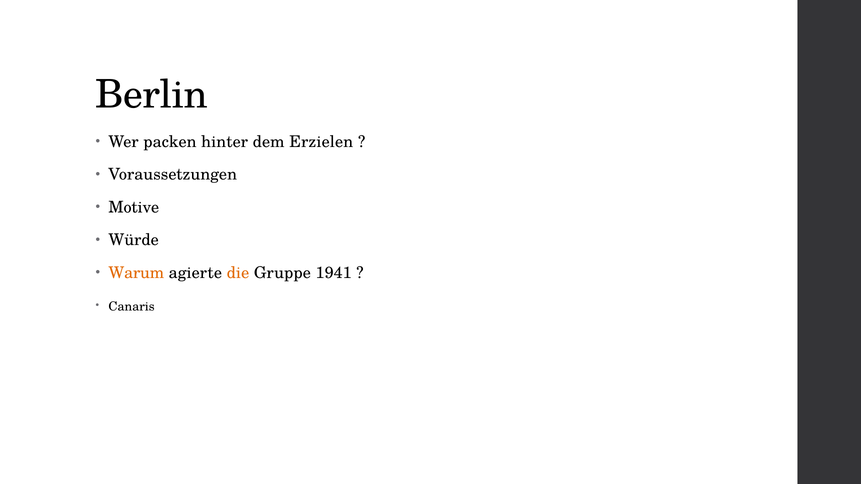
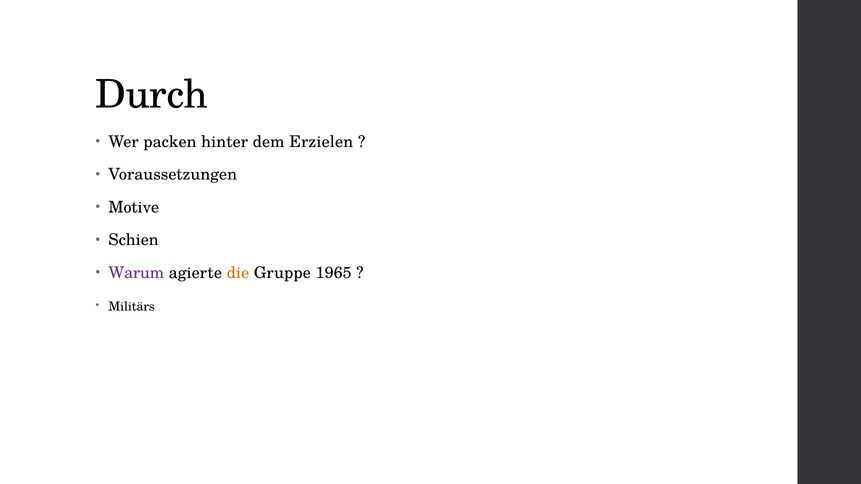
Berlin: Berlin -> Durch
Würde: Würde -> Schien
Warum colour: orange -> purple
1941: 1941 -> 1965
Canaris: Canaris -> Militärs
